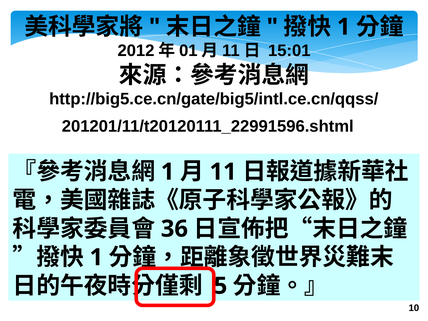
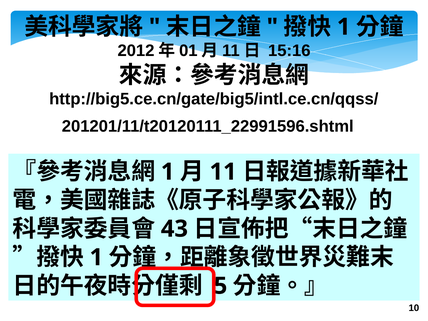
15:01: 15:01 -> 15:16
36: 36 -> 43
